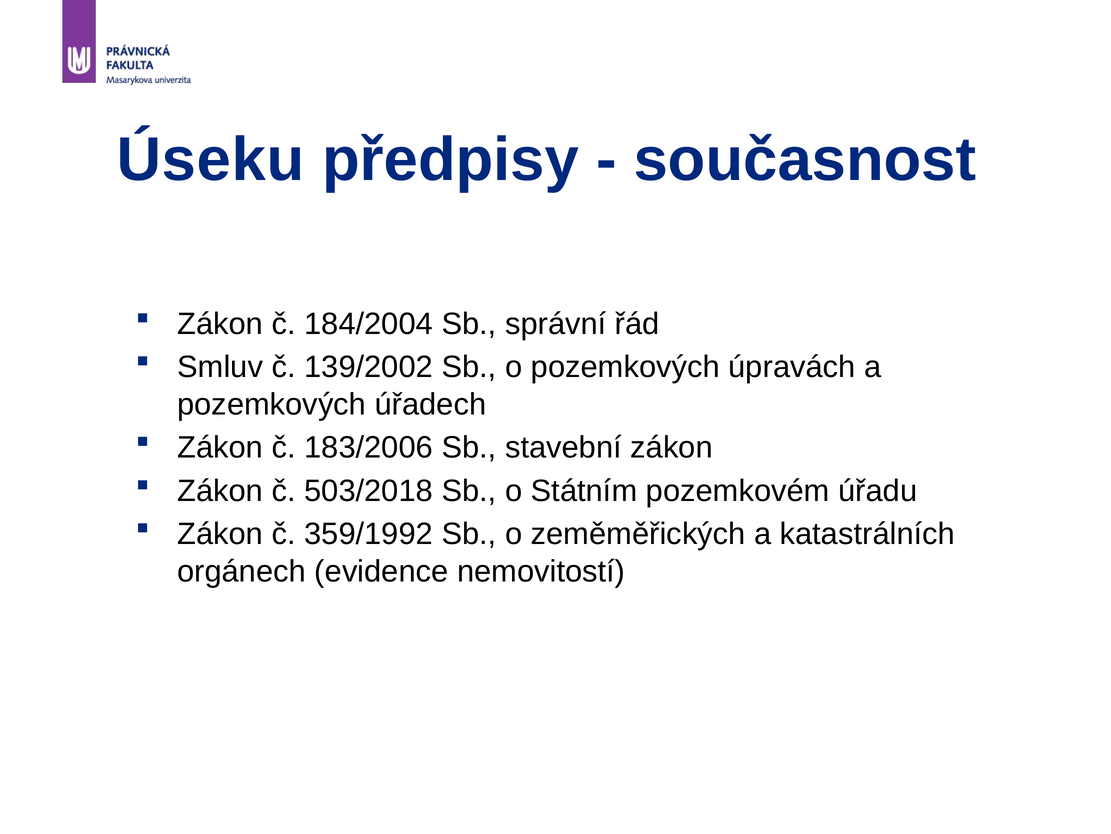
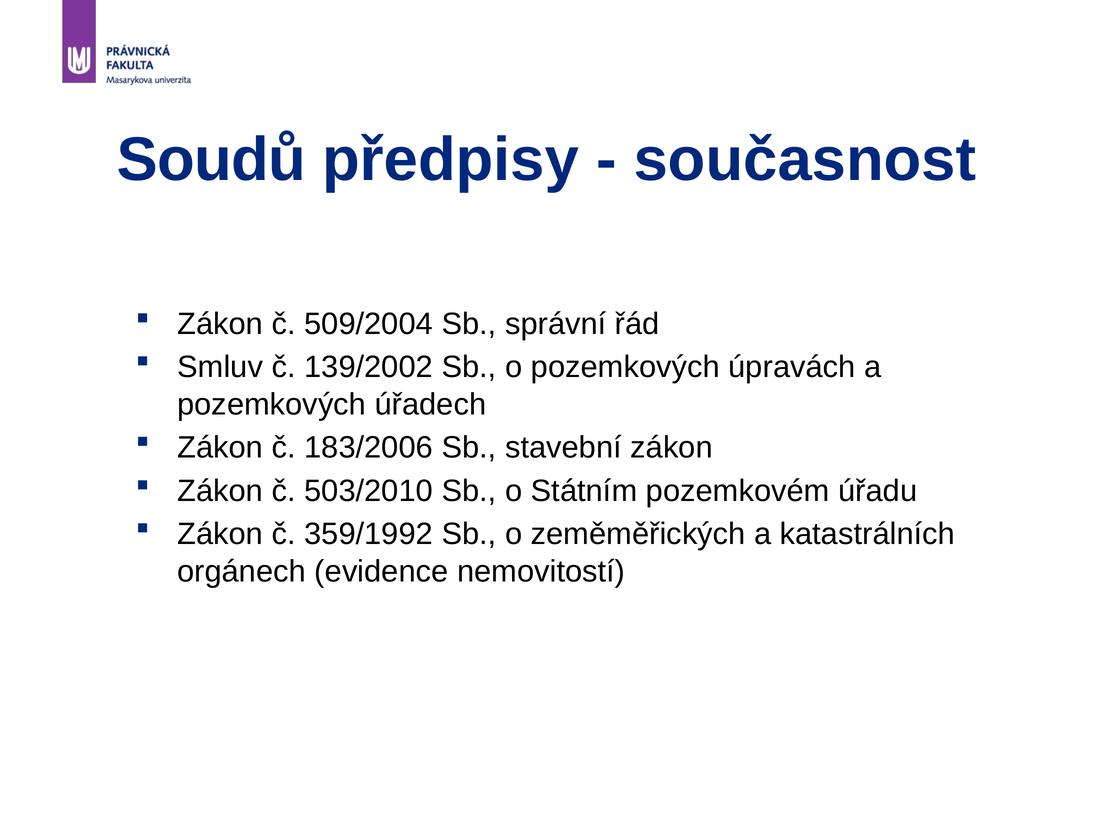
Úseku: Úseku -> Soudů
184/2004: 184/2004 -> 509/2004
503/2018: 503/2018 -> 503/2010
